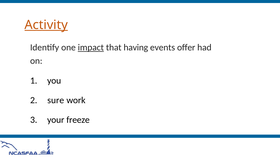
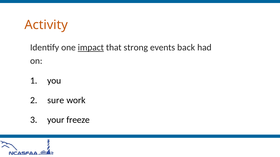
Activity underline: present -> none
having: having -> strong
offer: offer -> back
